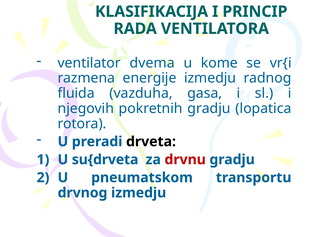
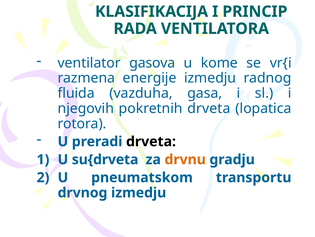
dvema: dvema -> gasova
pokretnih gradju: gradju -> drveta
drvnu colour: red -> orange
